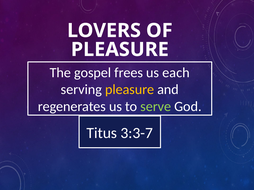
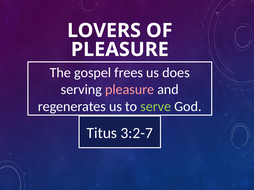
each: each -> does
pleasure at (130, 90) colour: yellow -> pink
3:3-7: 3:3-7 -> 3:2-7
